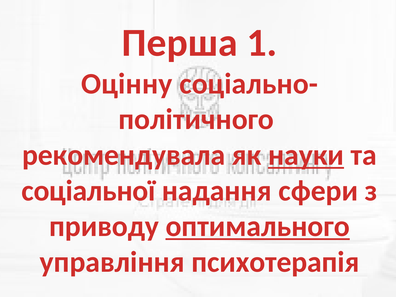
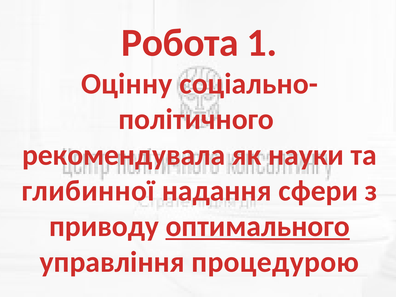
Перша: Перша -> Робота
науки underline: present -> none
соціальної: соціальної -> глибинної
психотерапія: психотерапія -> процедурою
